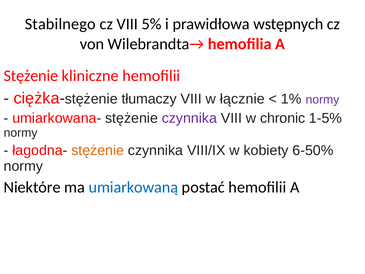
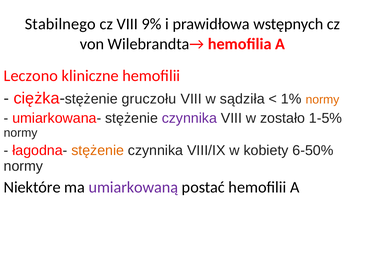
5%: 5% -> 9%
Stężenie at (31, 76): Stężenie -> Leczono
tłumaczy: tłumaczy -> gruczołu
łącznie: łącznie -> sądziła
normy at (322, 99) colour: purple -> orange
chronic: chronic -> zostało
umiarkowaną colour: blue -> purple
